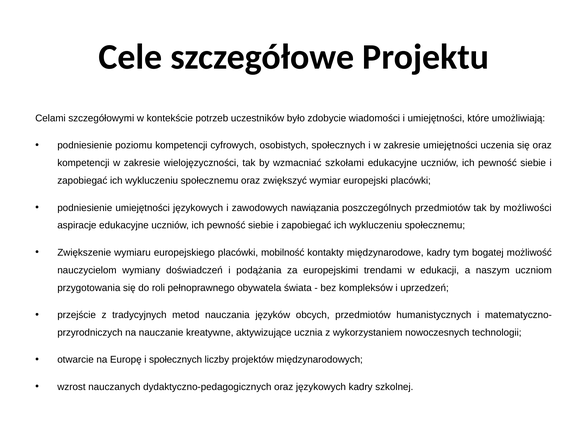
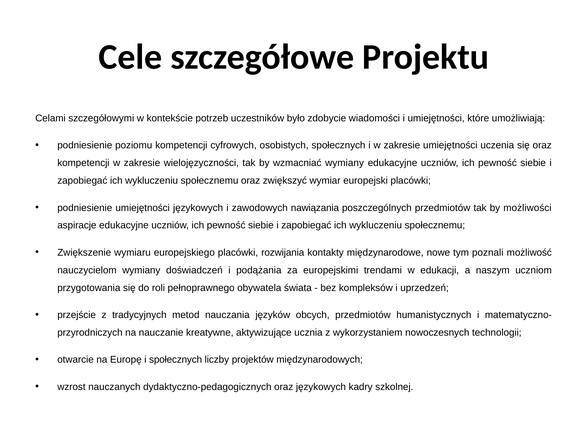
wzmacniać szkołami: szkołami -> wymiany
mobilność: mobilność -> rozwijania
międzynarodowe kadry: kadry -> nowe
bogatej: bogatej -> poznali
